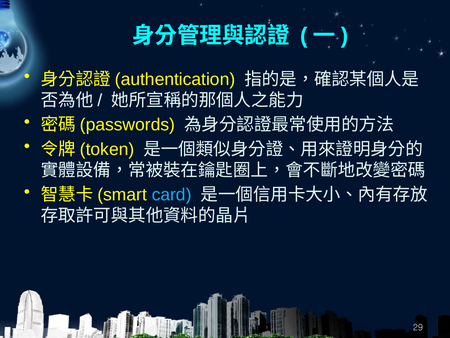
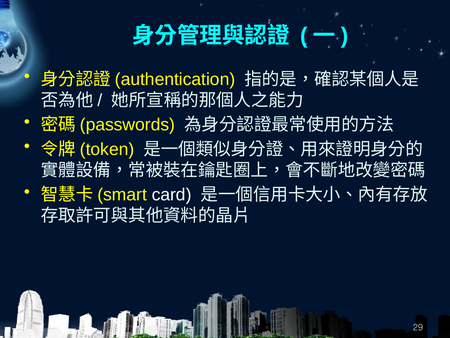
card colour: light blue -> white
